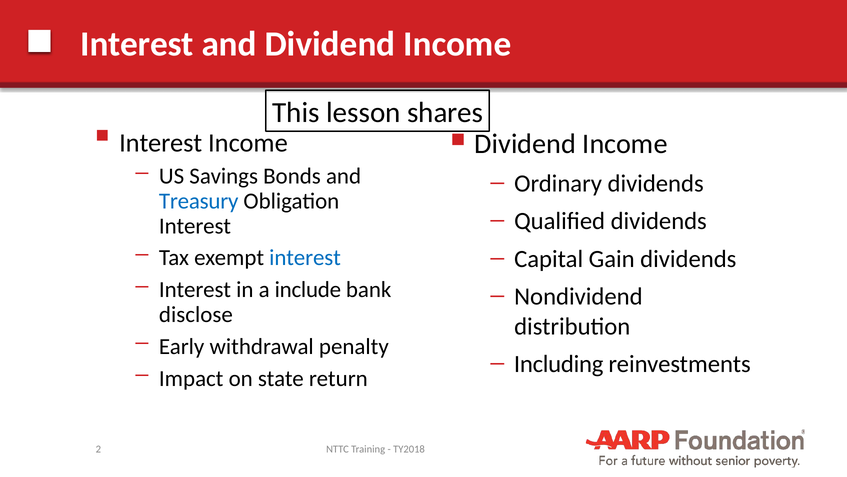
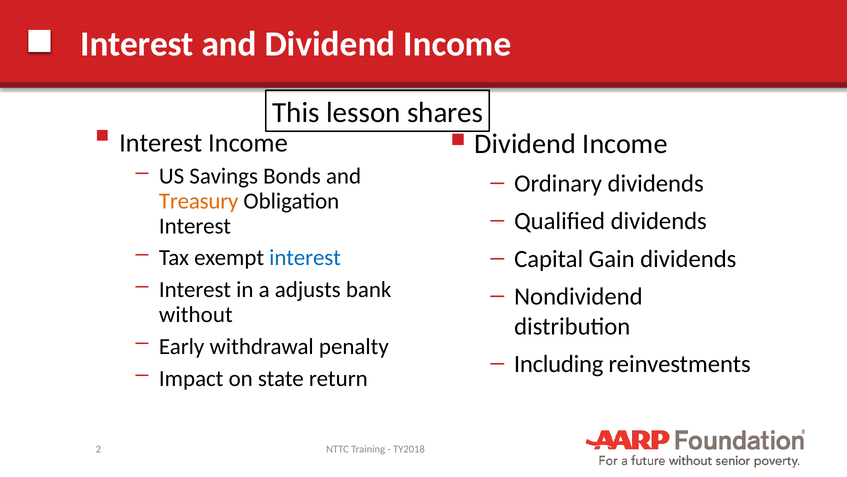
Treasury colour: blue -> orange
include: include -> adjusts
disclose: disclose -> without
